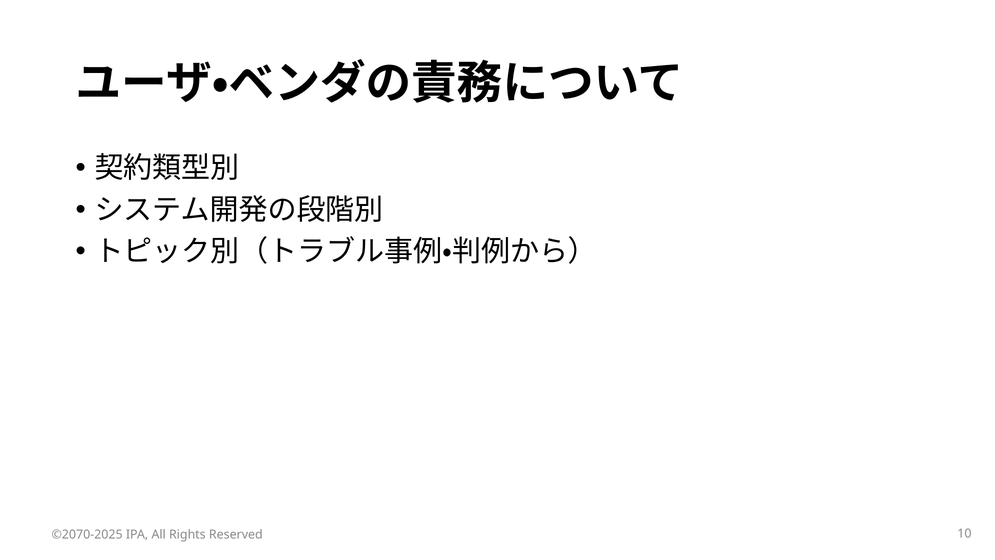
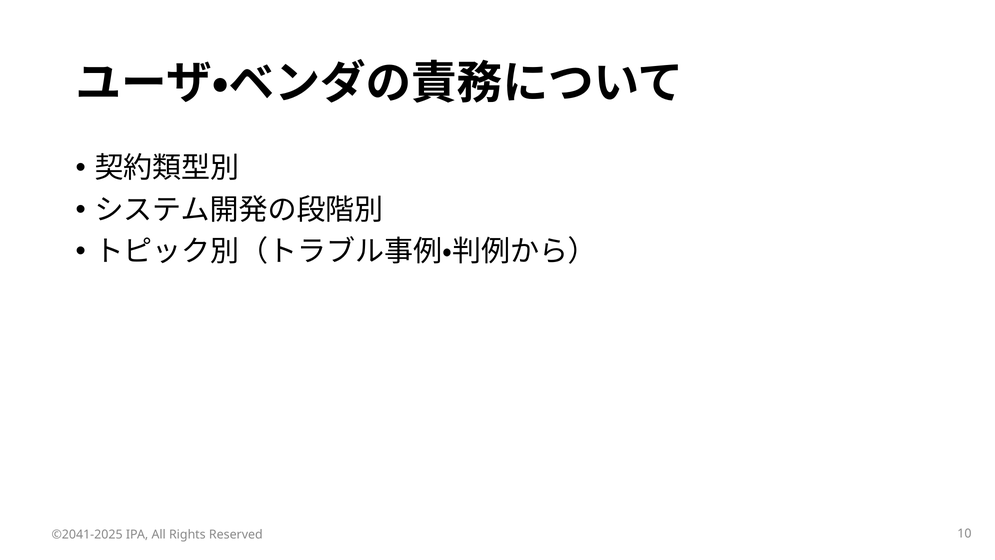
©2070-2025: ©2070-2025 -> ©2041-2025
